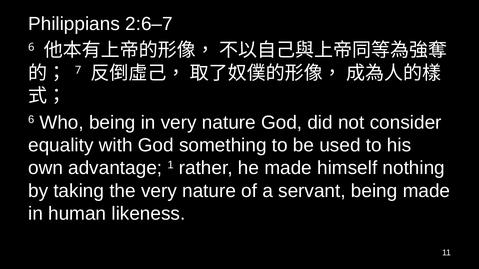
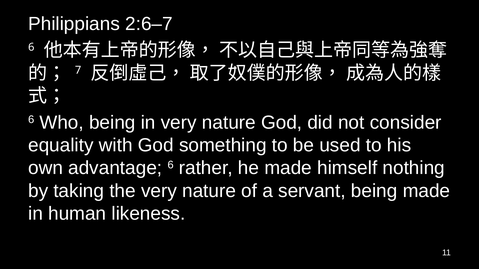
advantage 1: 1 -> 6
